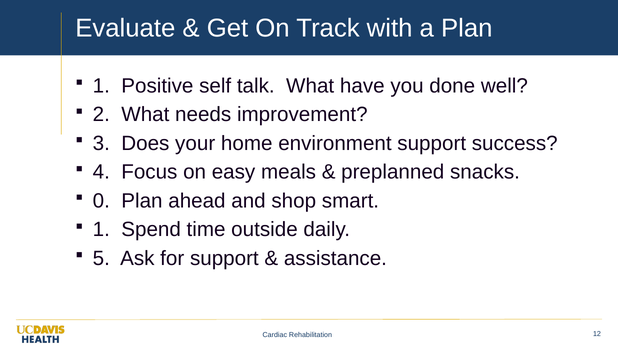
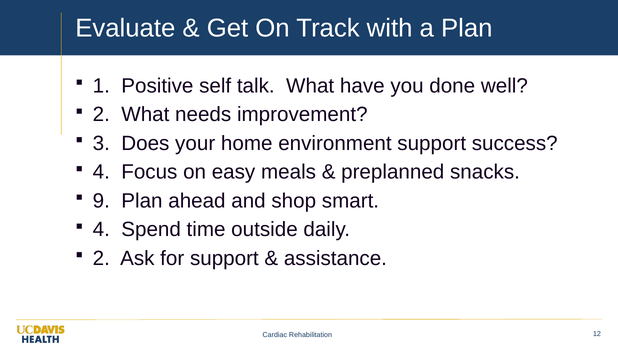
0: 0 -> 9
1 at (101, 229): 1 -> 4
5 at (101, 258): 5 -> 2
